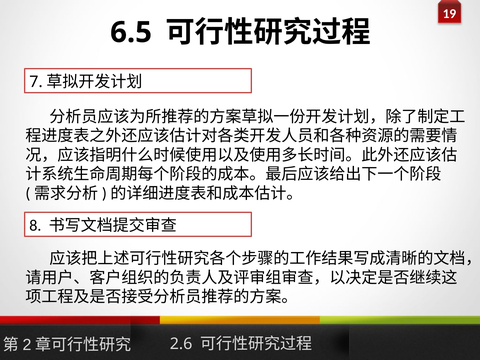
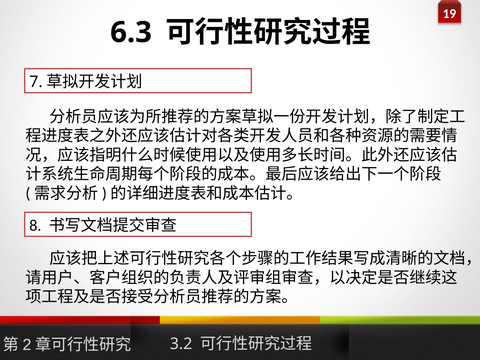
6.5: 6.5 -> 6.3
2.6: 2.6 -> 3.2
